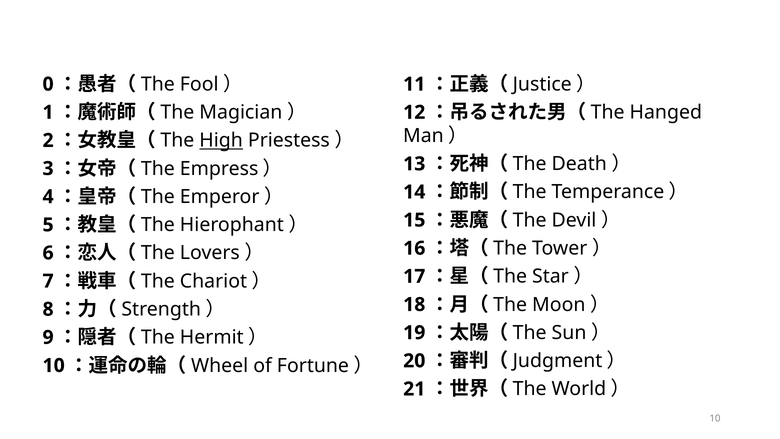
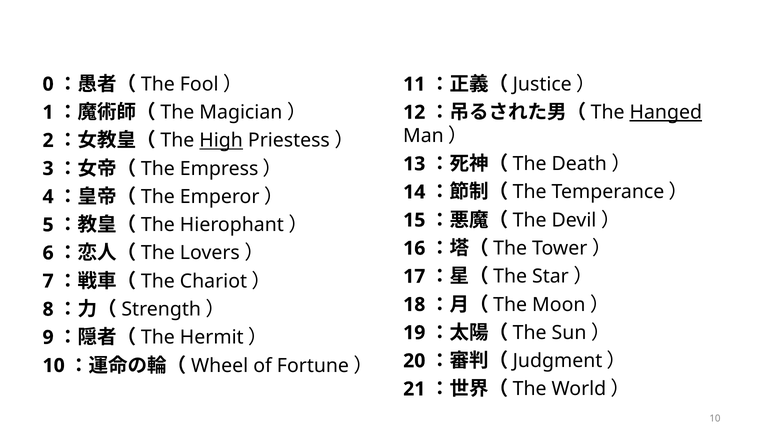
Hanged underline: none -> present
